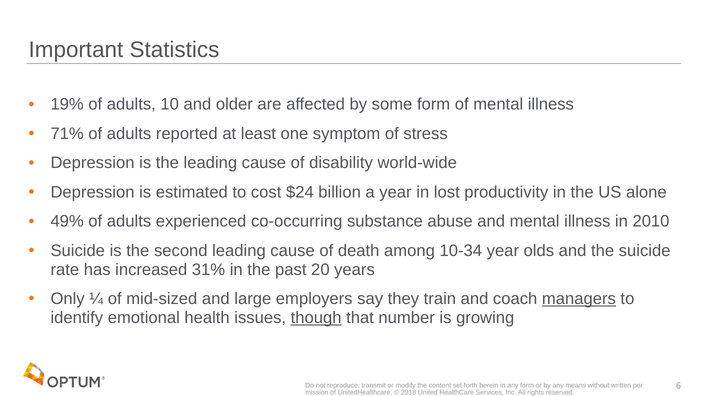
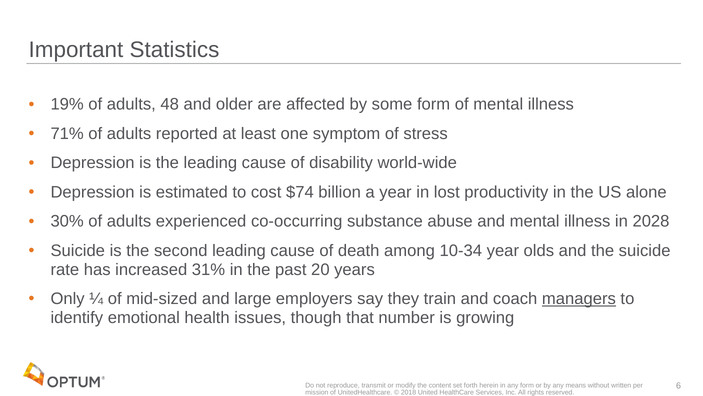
10: 10 -> 48
$24: $24 -> $74
49%: 49% -> 30%
2010: 2010 -> 2028
though underline: present -> none
